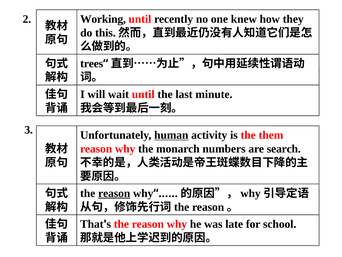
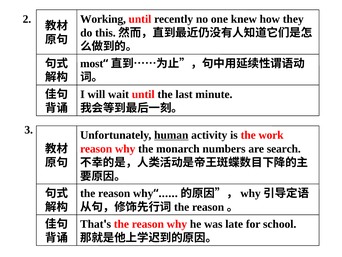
trees: trees -> most
them: them -> work
reason at (114, 193) underline: present -> none
